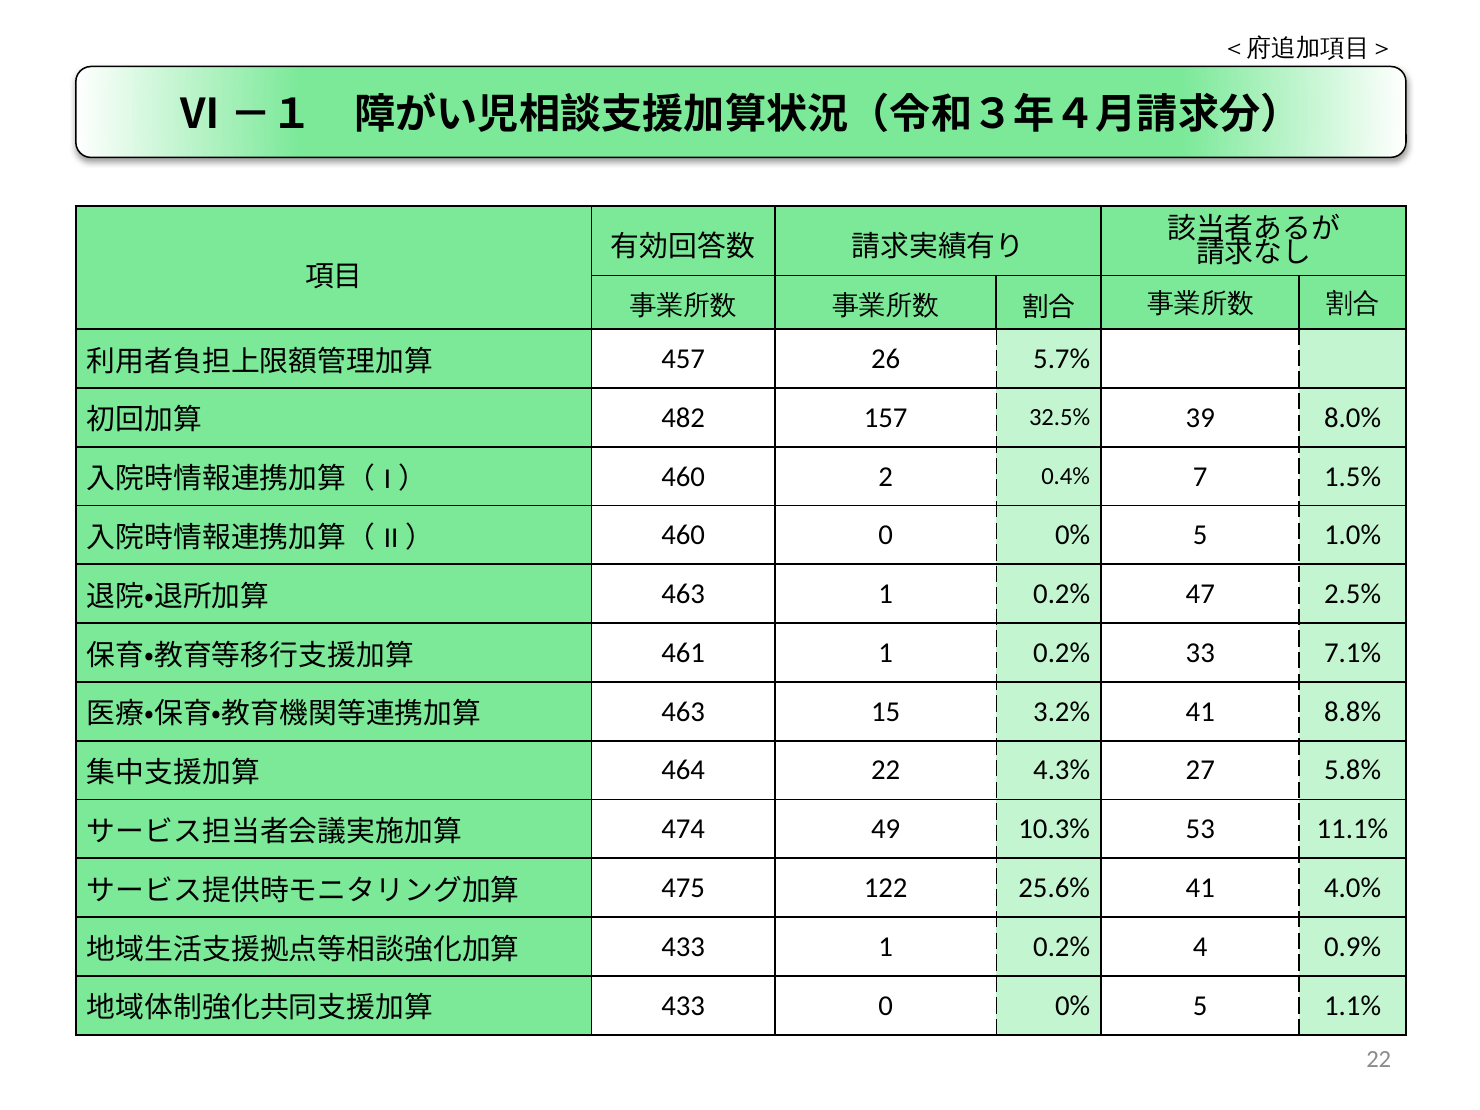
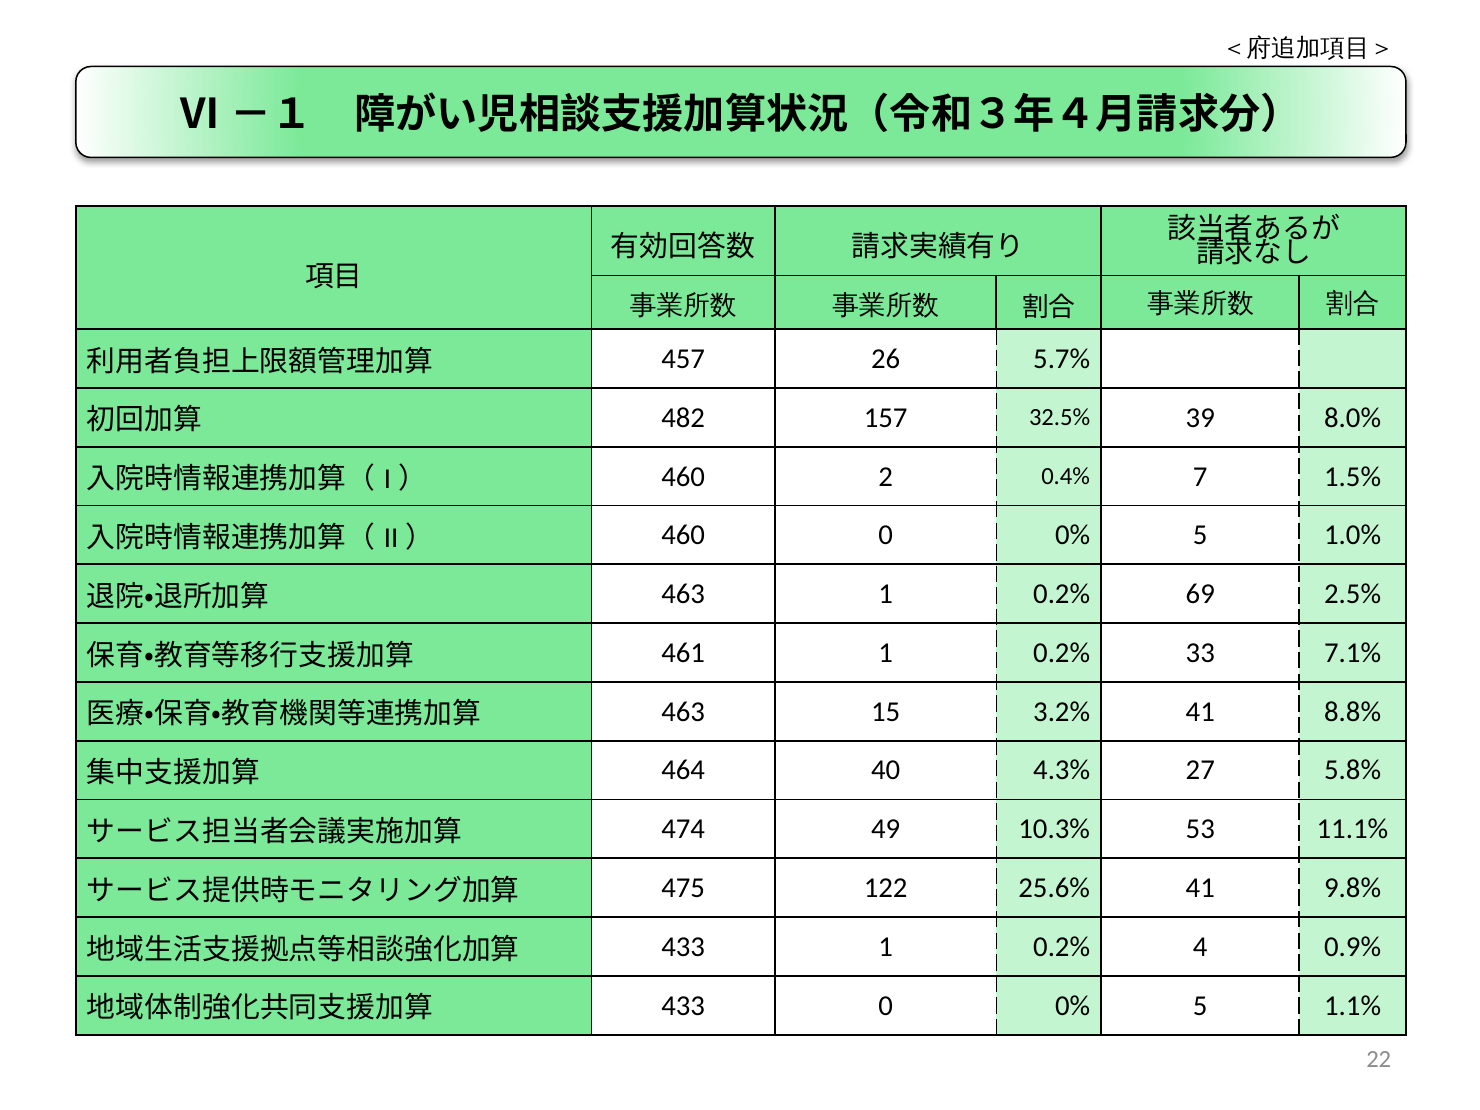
47: 47 -> 69
464 22: 22 -> 40
4.0%: 4.0% -> 9.8%
